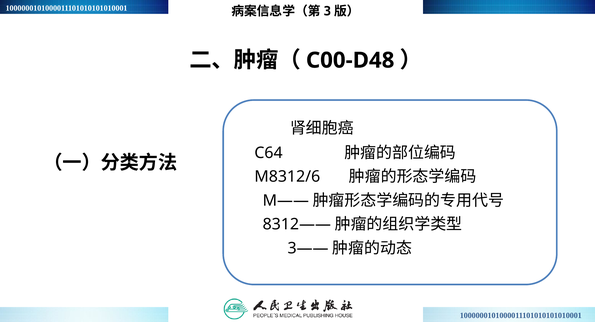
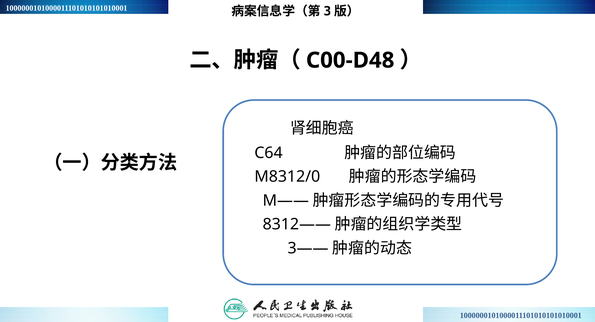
M8312/6: M8312/6 -> M8312/0
